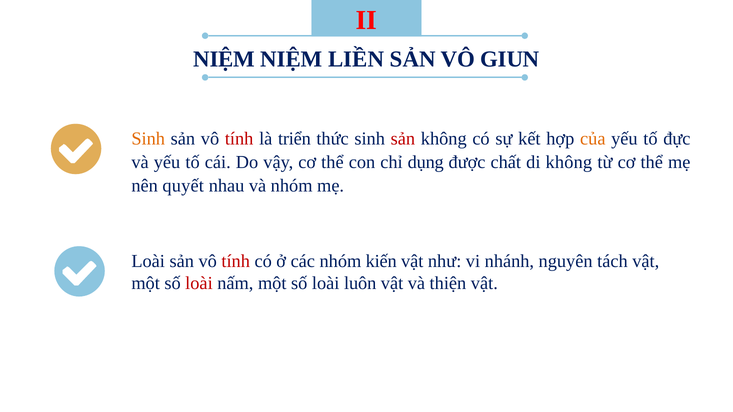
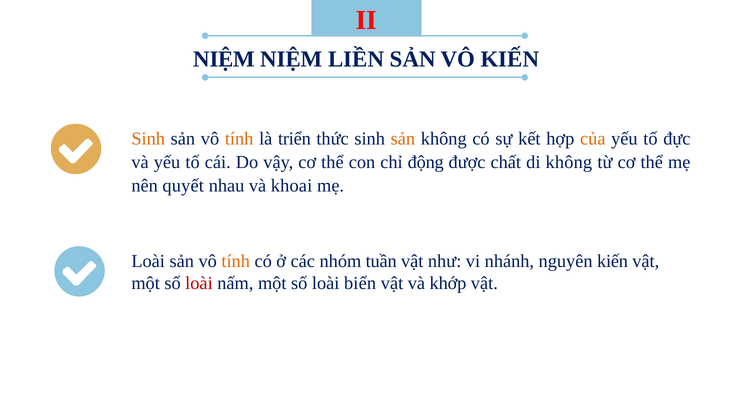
VÔ GIUN: GIUN -> KIẾN
tính at (239, 139) colour: red -> orange
sản at (403, 139) colour: red -> orange
dụng: dụng -> động
và nhóm: nhóm -> khoai
tính at (236, 261) colour: red -> orange
kiến: kiến -> tuần
nguyên tách: tách -> kiến
luôn: luôn -> biển
thiện: thiện -> khớp
